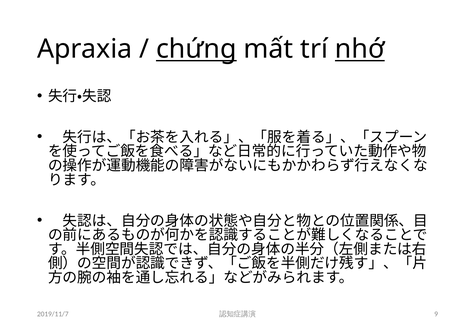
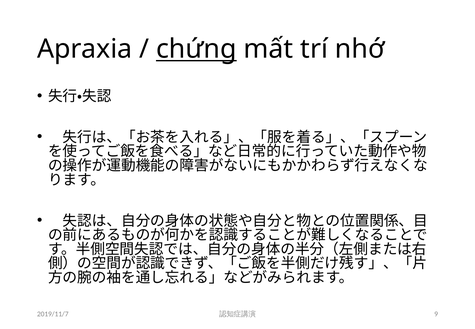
nhớ underline: present -> none
